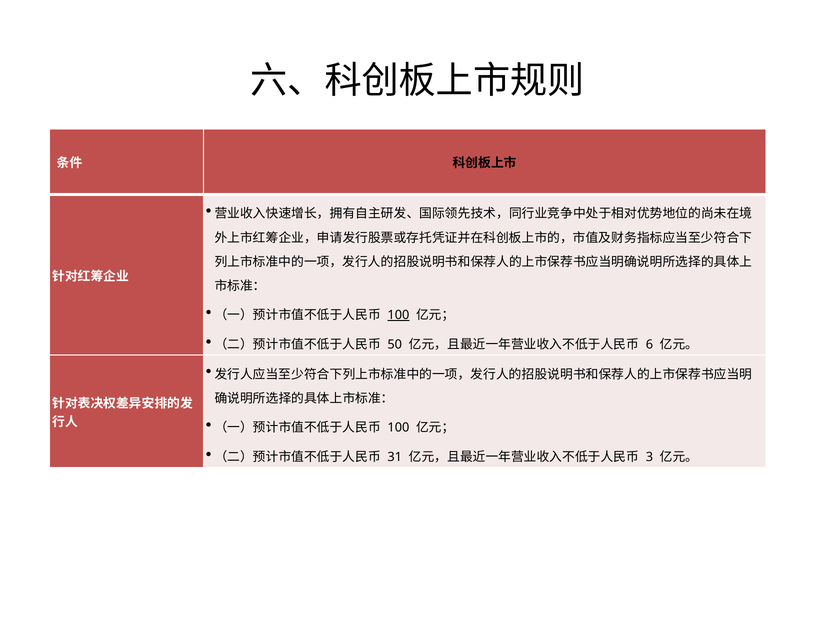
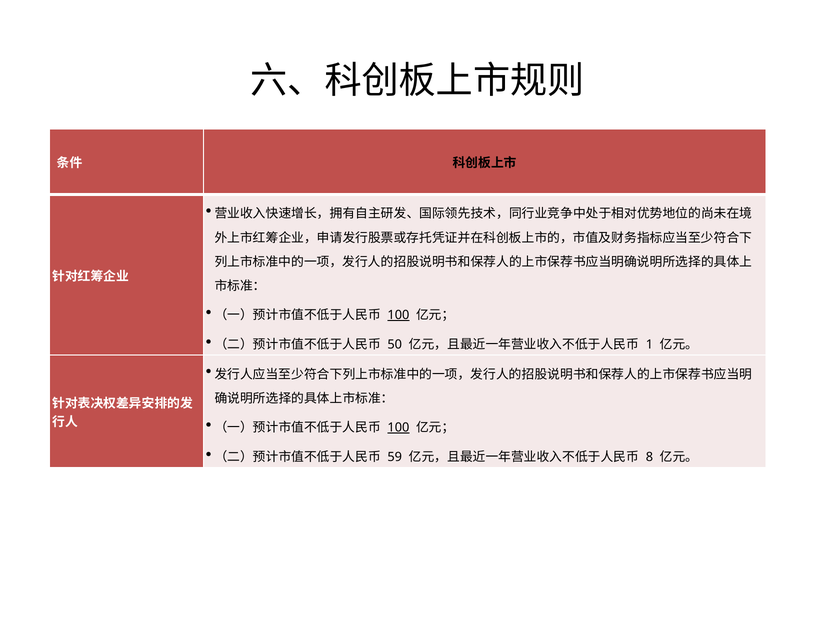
6: 6 -> 1
100 at (398, 428) underline: none -> present
31: 31 -> 59
3: 3 -> 8
